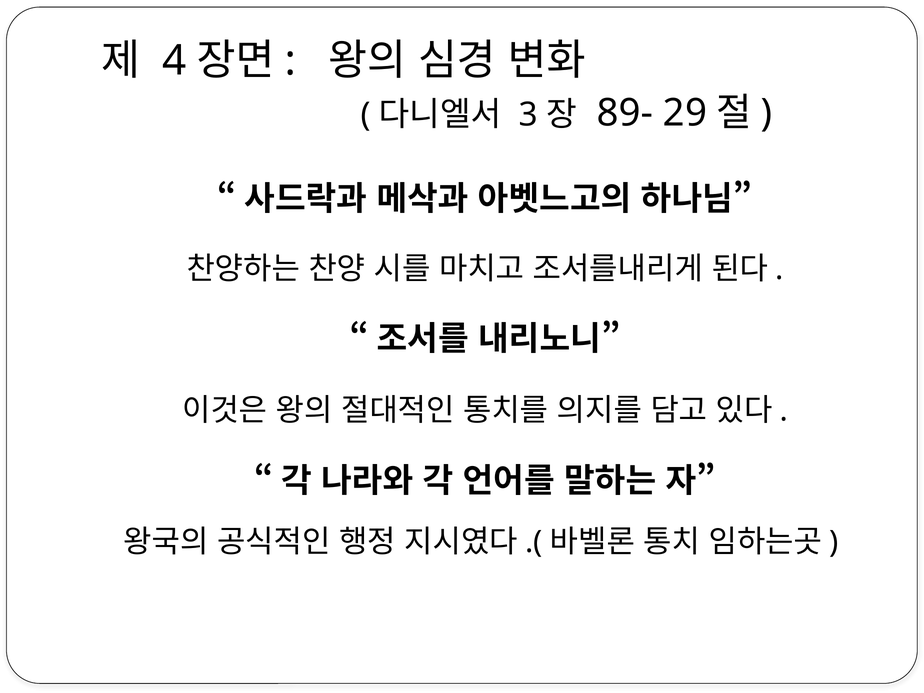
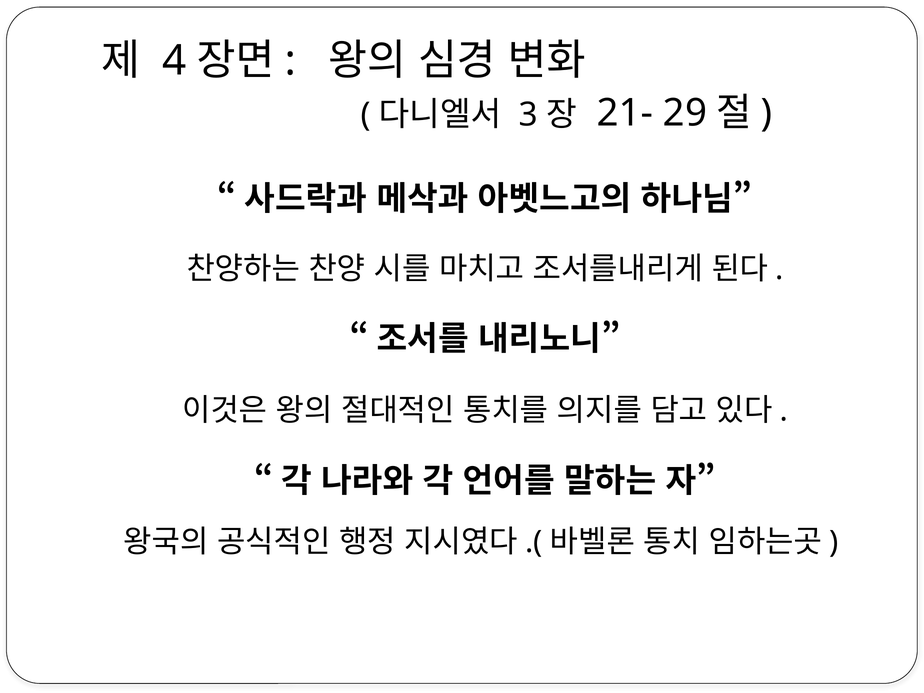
89-: 89- -> 21-
